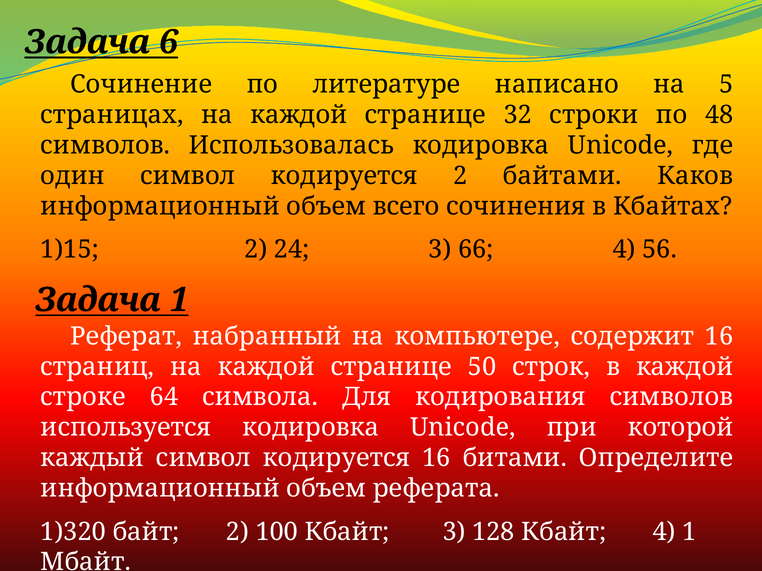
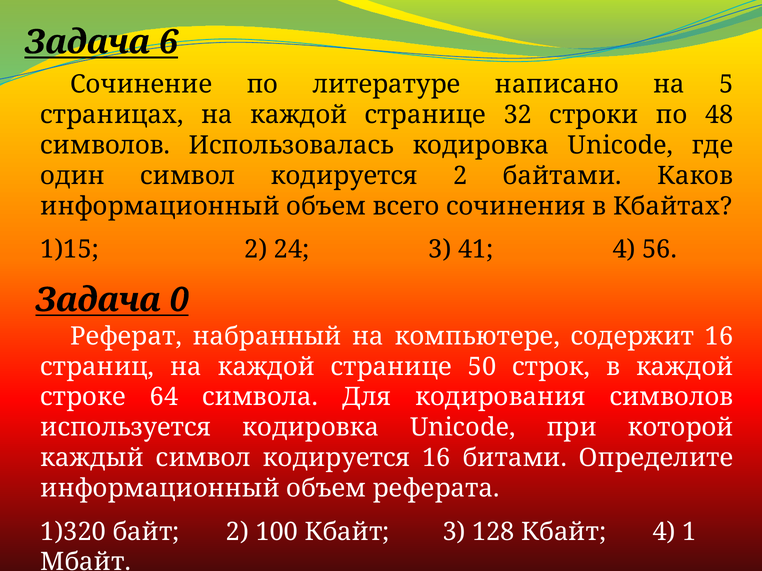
66: 66 -> 41
Задача 1: 1 -> 0
